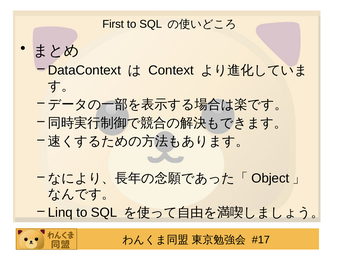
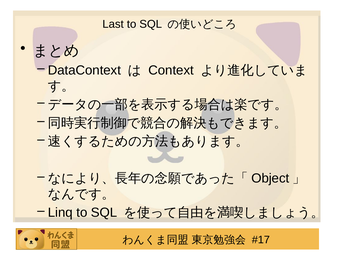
First: First -> Last
